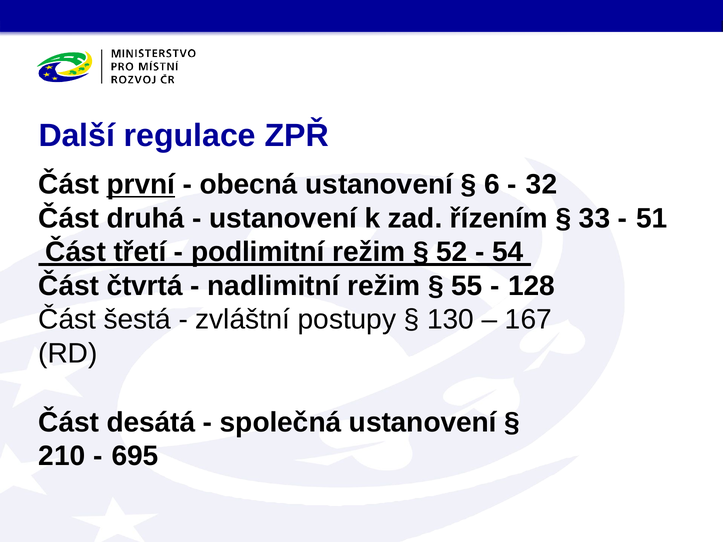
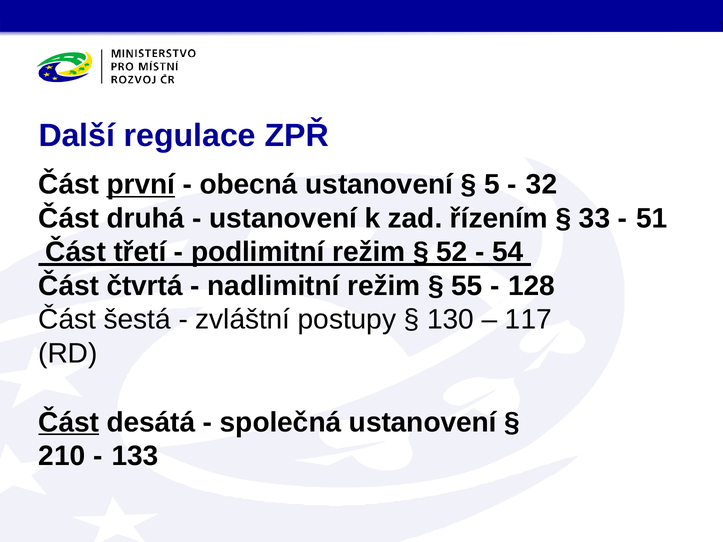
6: 6 -> 5
167: 167 -> 117
Část at (69, 422) underline: none -> present
695: 695 -> 133
